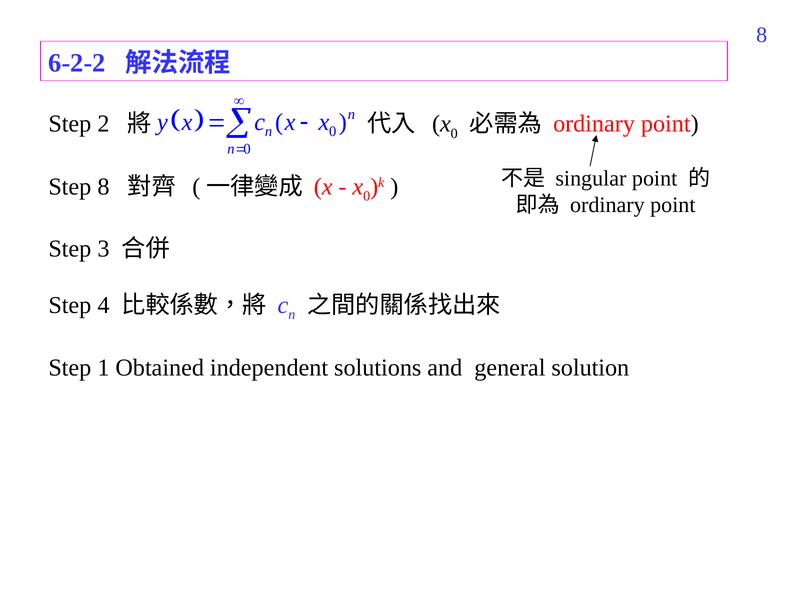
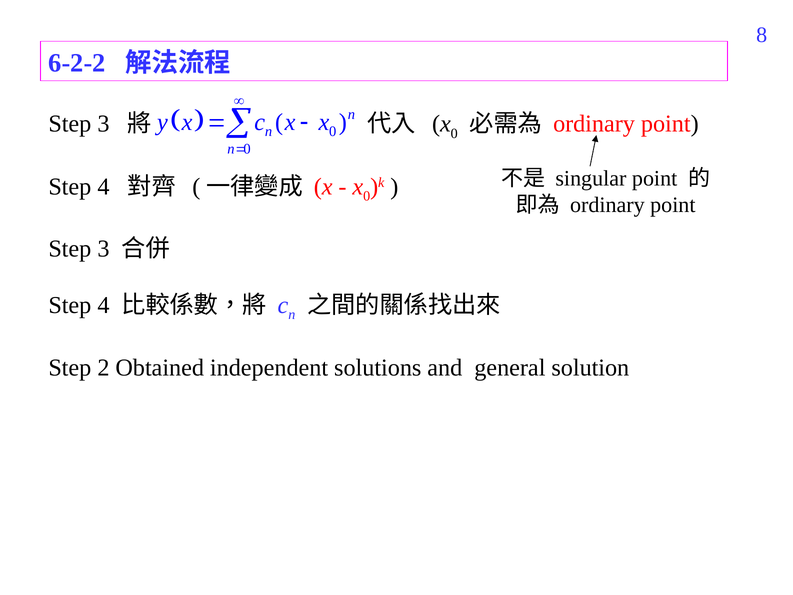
2 at (103, 124): 2 -> 3
8 at (103, 186): 8 -> 4
1: 1 -> 2
